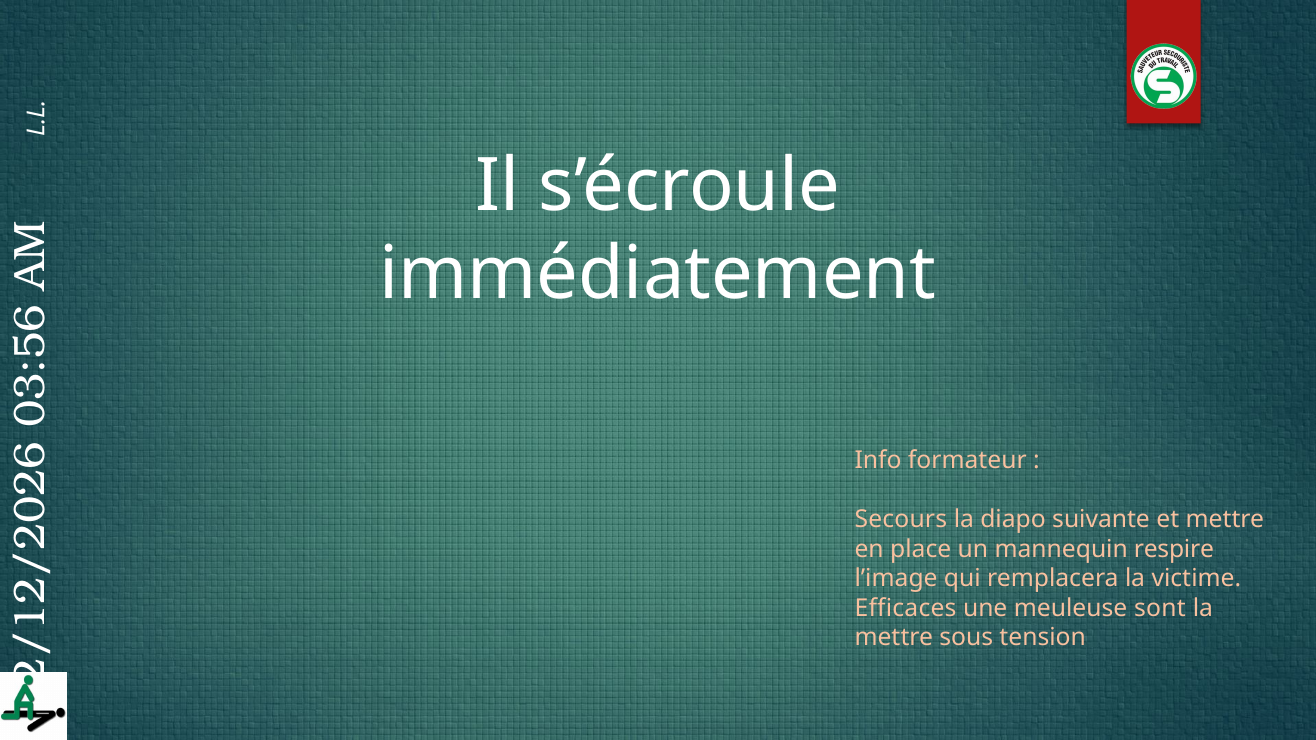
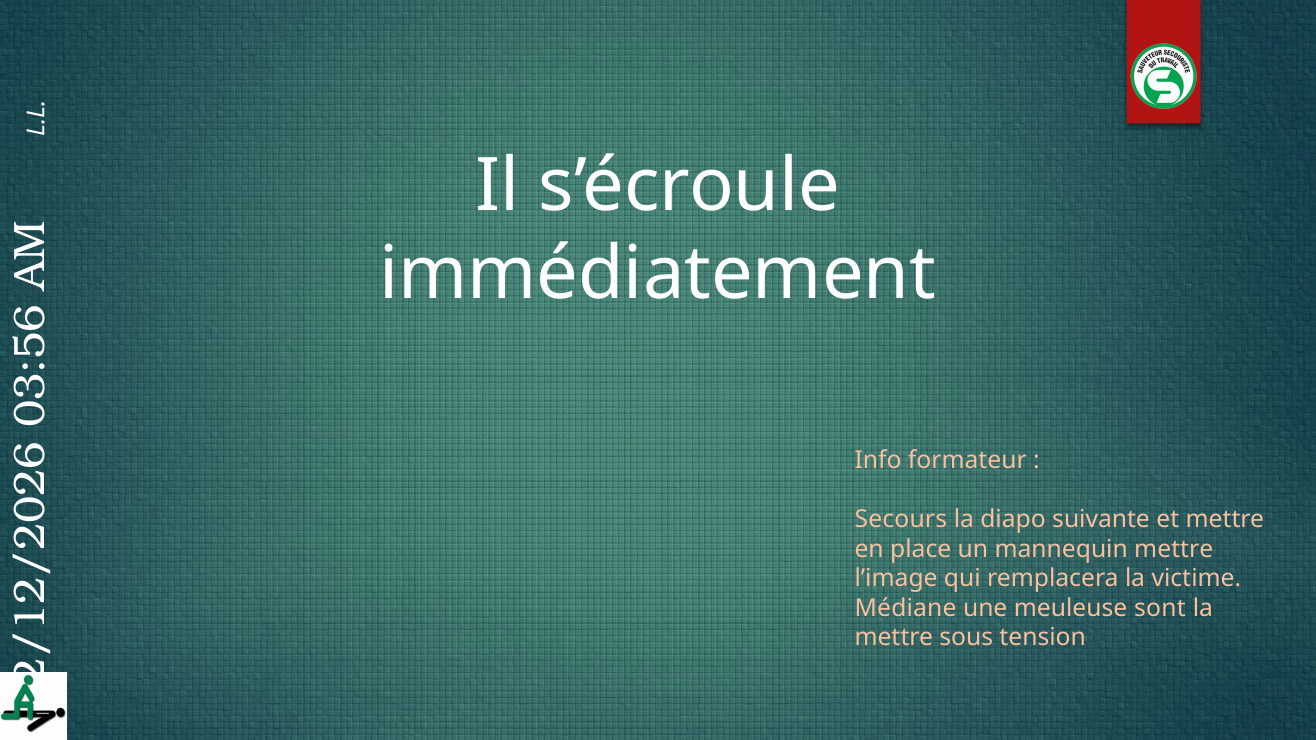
mannequin respire: respire -> mettre
Efficaces: Efficaces -> Médiane
